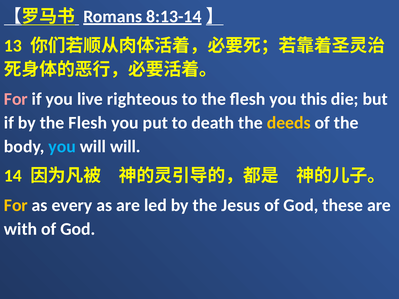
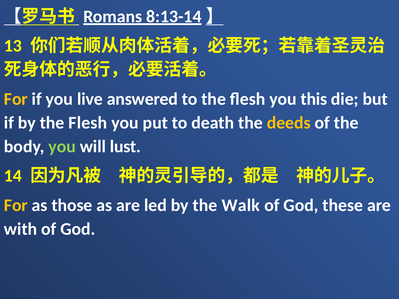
For at (16, 99) colour: pink -> yellow
righteous: righteous -> answered
you at (62, 147) colour: light blue -> light green
will will: will -> lust
every: every -> those
Jesus: Jesus -> Walk
